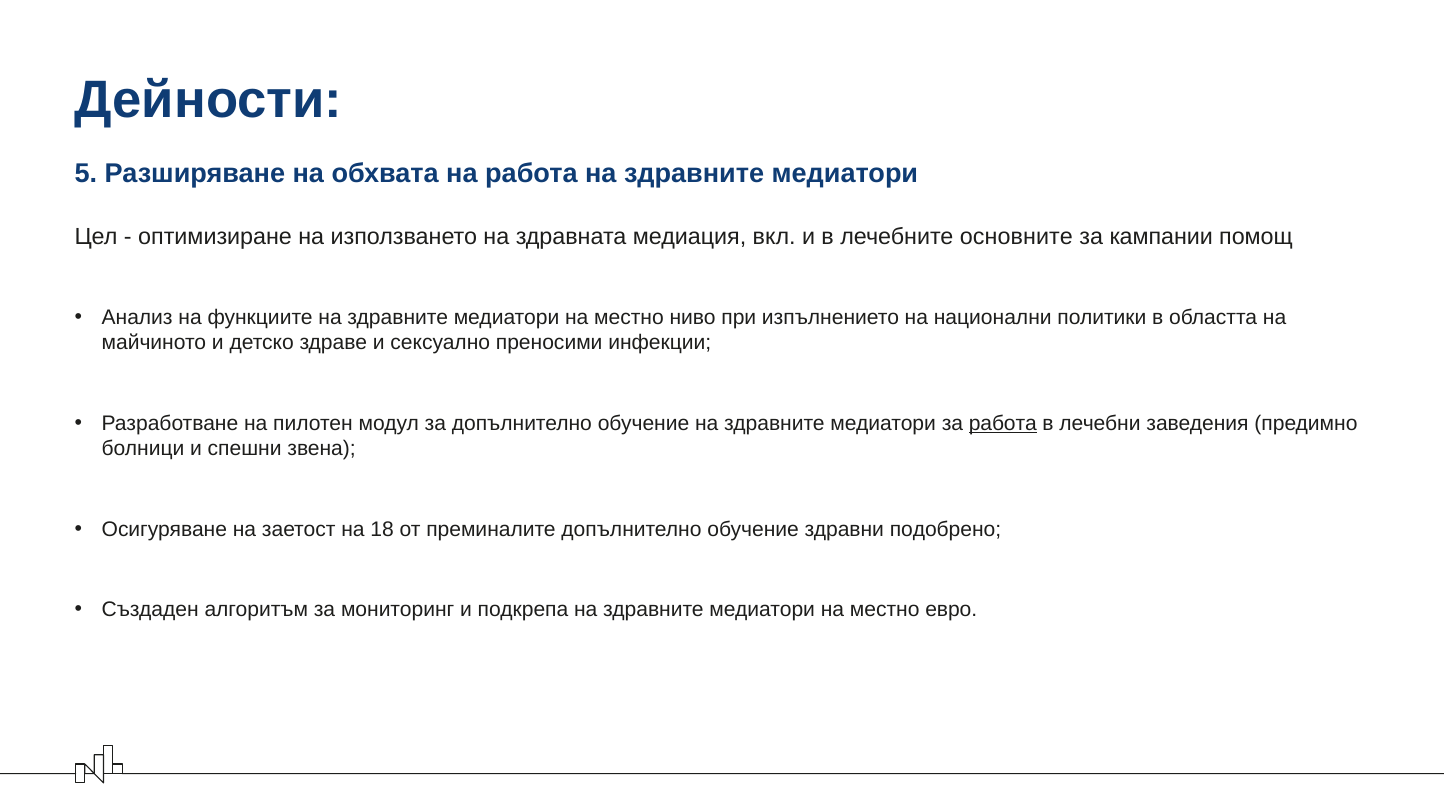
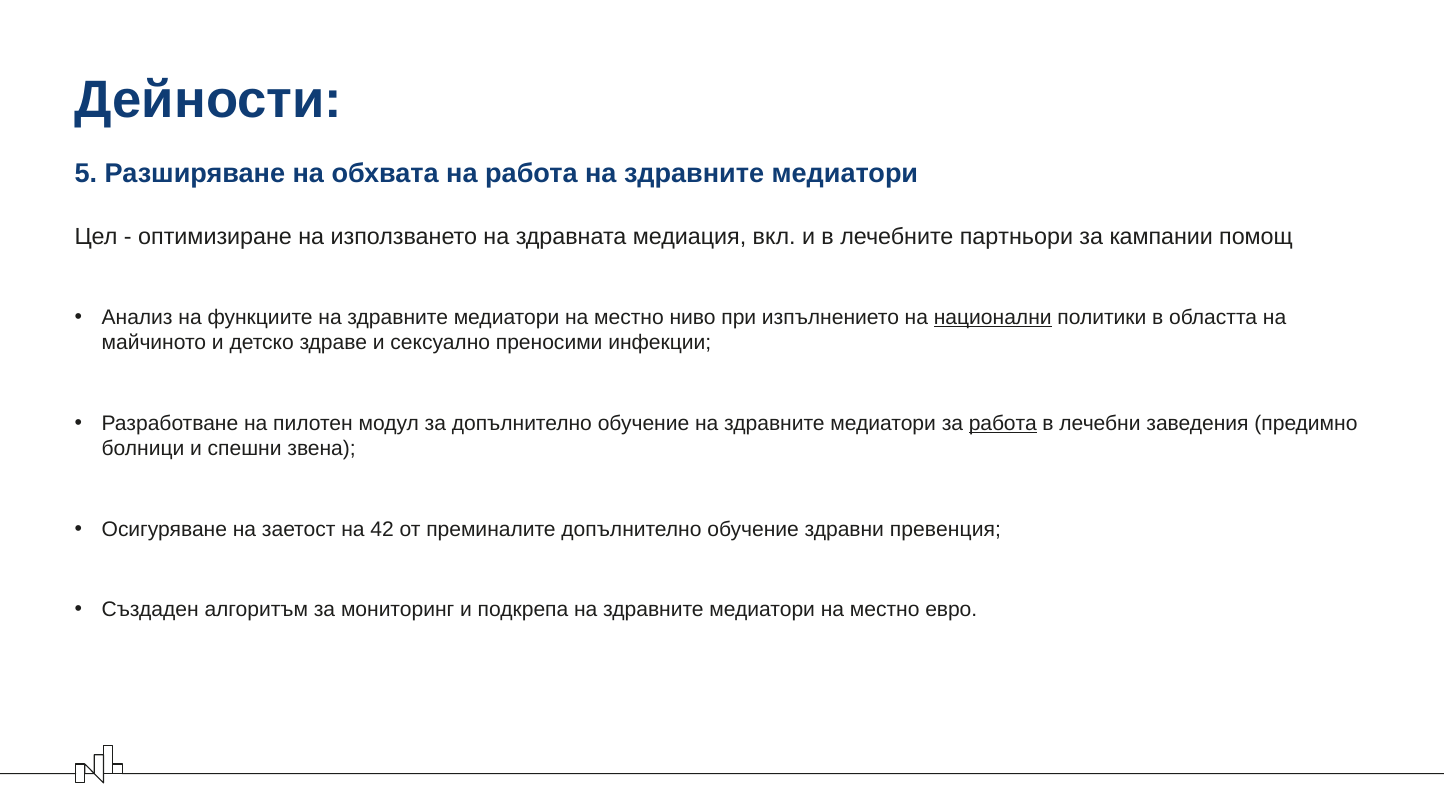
основните: основните -> партньори
национални underline: none -> present
18: 18 -> 42
подобрено: подобрено -> превенция
